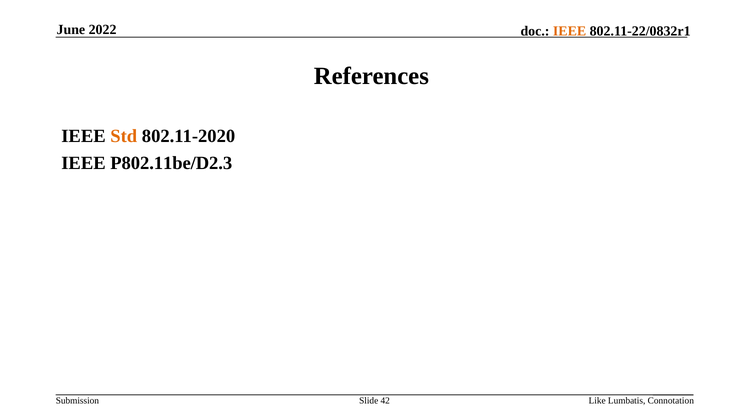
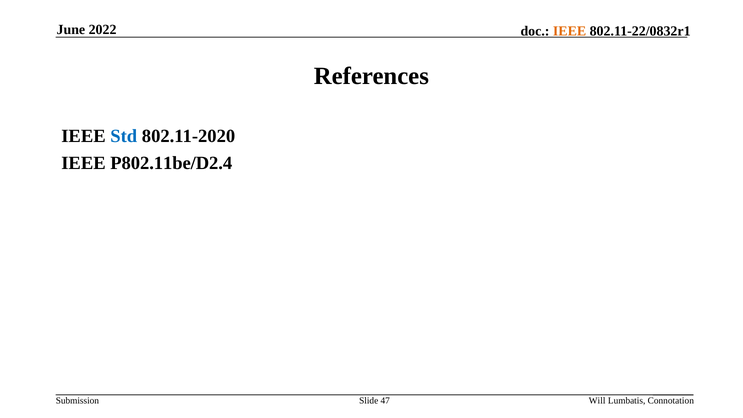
Std colour: orange -> blue
P802.11be/D2.3: P802.11be/D2.3 -> P802.11be/D2.4
42: 42 -> 47
Like: Like -> Will
